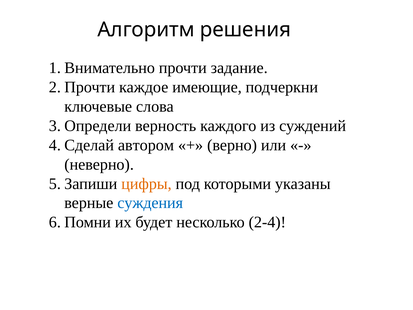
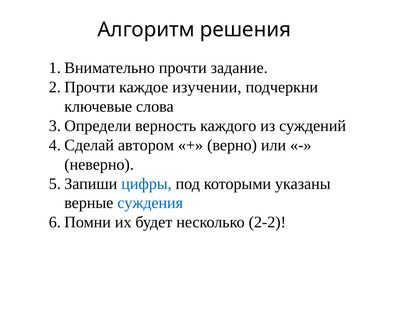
имеющие: имеющие -> изучении
цифры colour: orange -> blue
2-4: 2-4 -> 2-2
